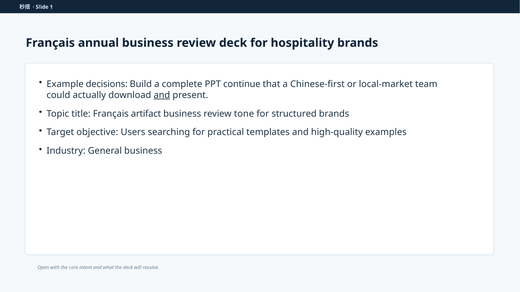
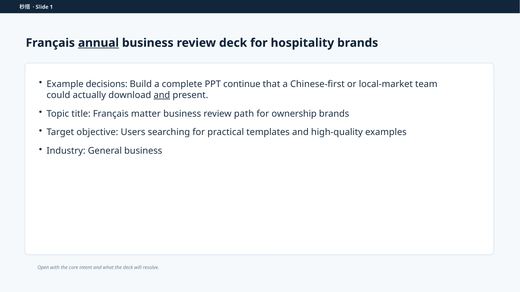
annual underline: none -> present
artifact: artifact -> matter
tone: tone -> path
structured: structured -> ownership
